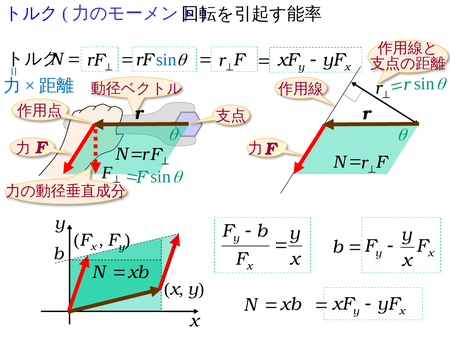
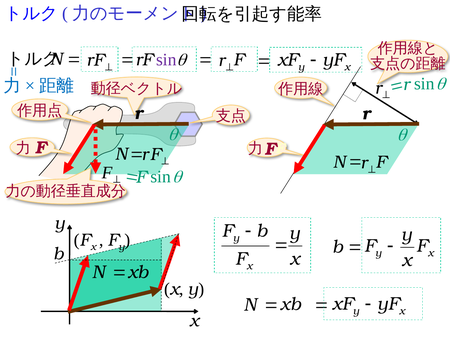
sin at (166, 60) colour: blue -> purple
